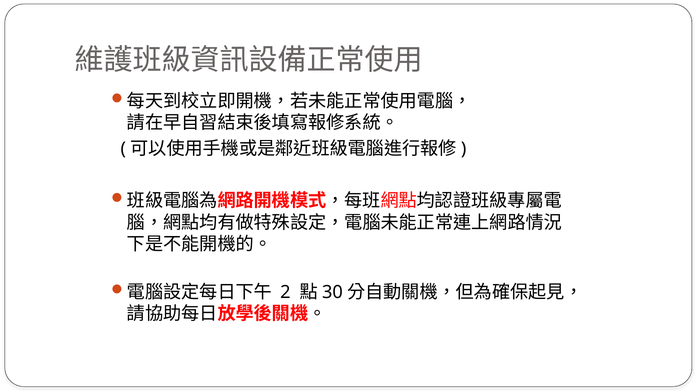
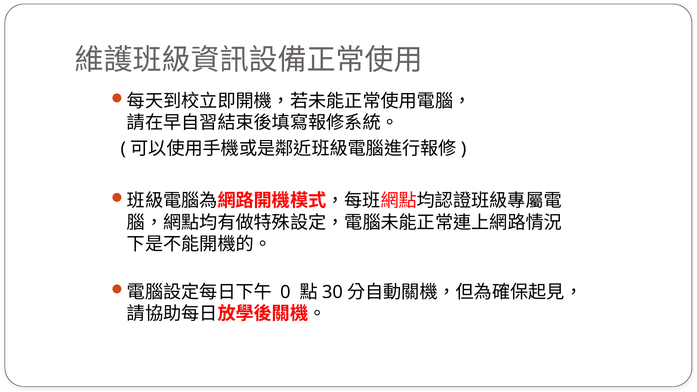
2: 2 -> 0
